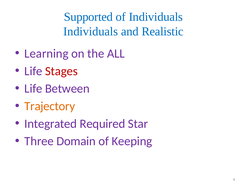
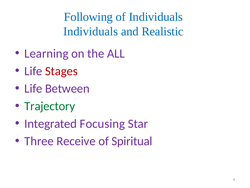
Supported: Supported -> Following
Trajectory colour: orange -> green
Required: Required -> Focusing
Domain: Domain -> Receive
Keeping: Keeping -> Spiritual
